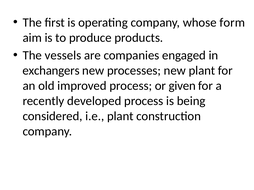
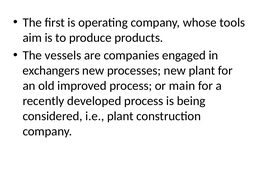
form: form -> tools
given: given -> main
